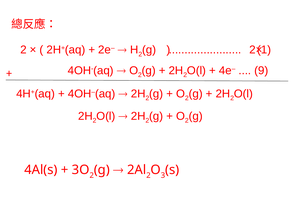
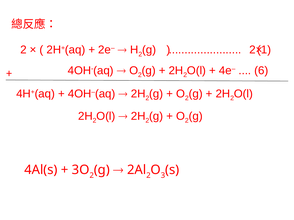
9: 9 -> 6
